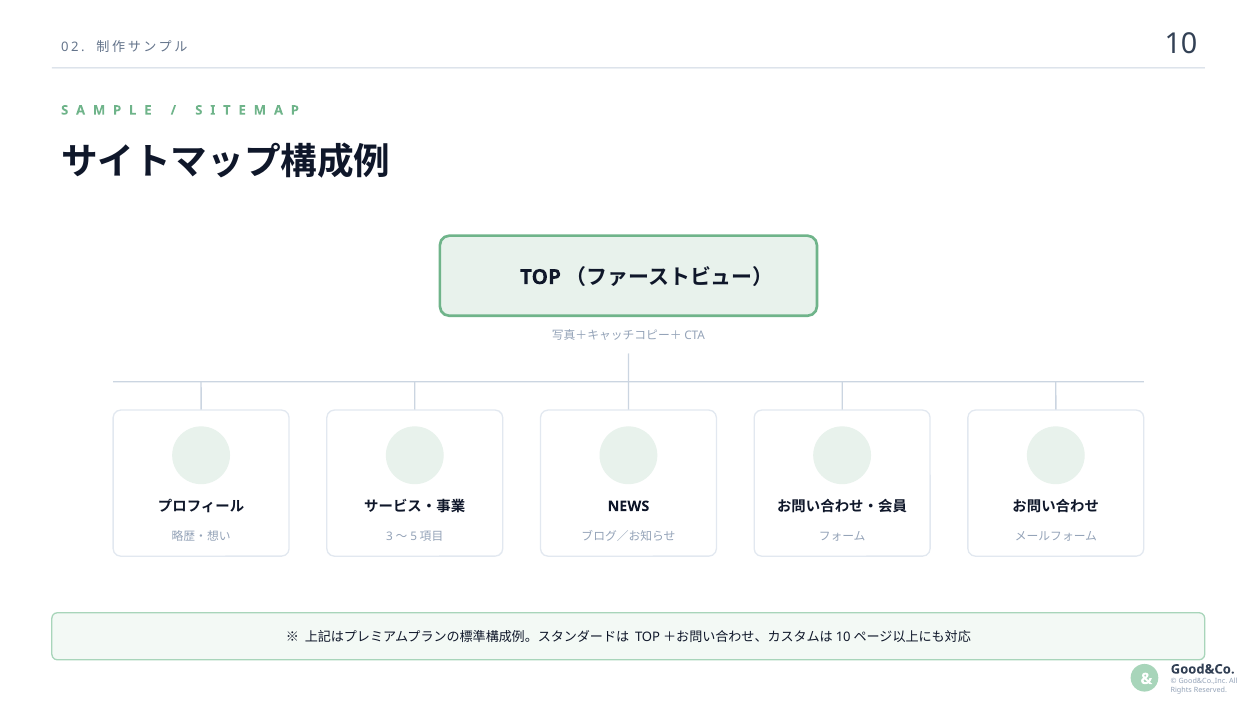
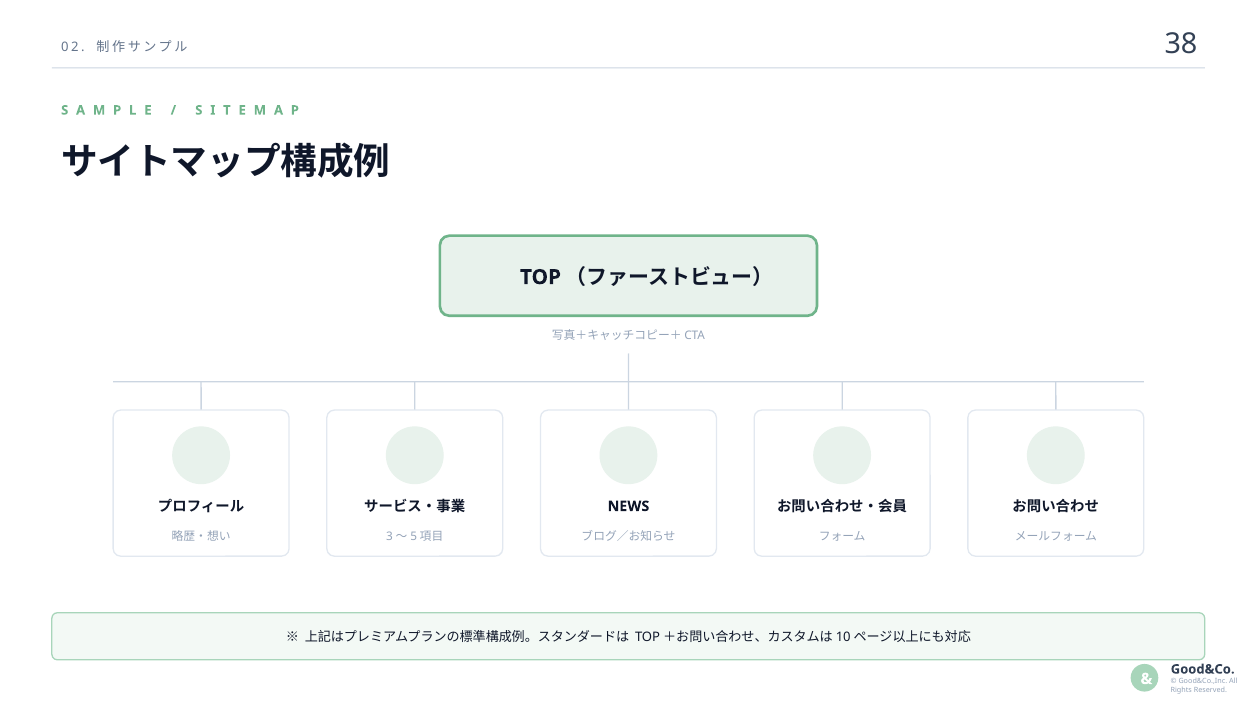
10: 10 -> 38
